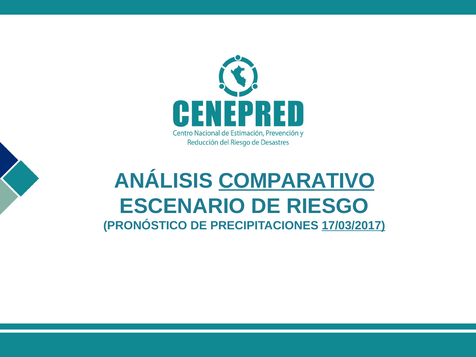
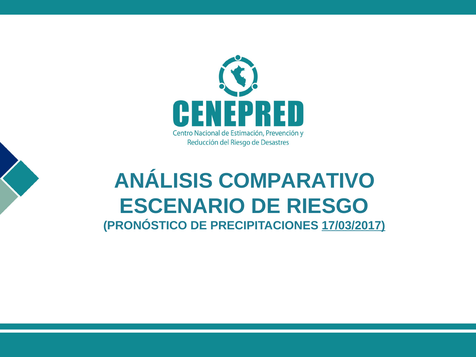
COMPARATIVO underline: present -> none
